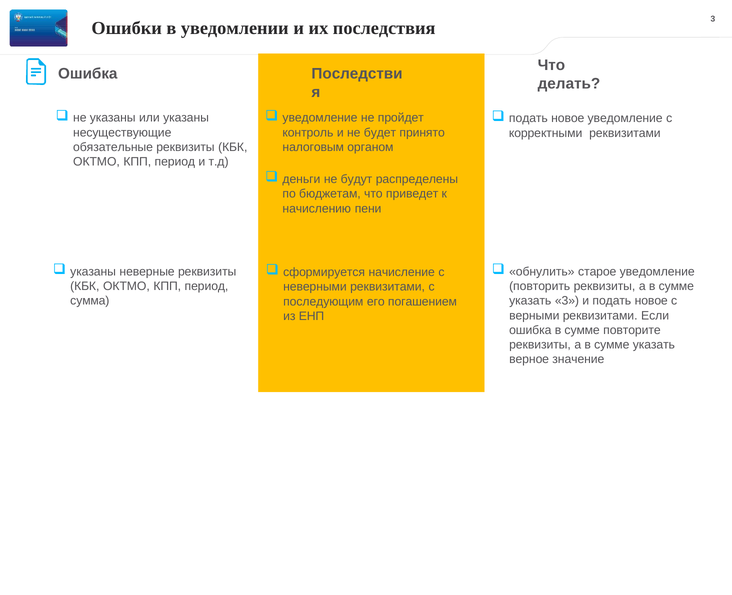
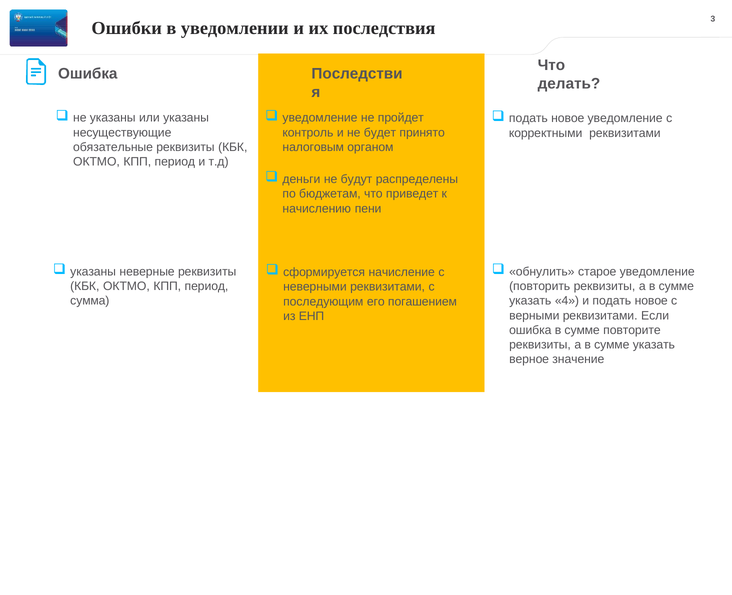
указать 3: 3 -> 4
